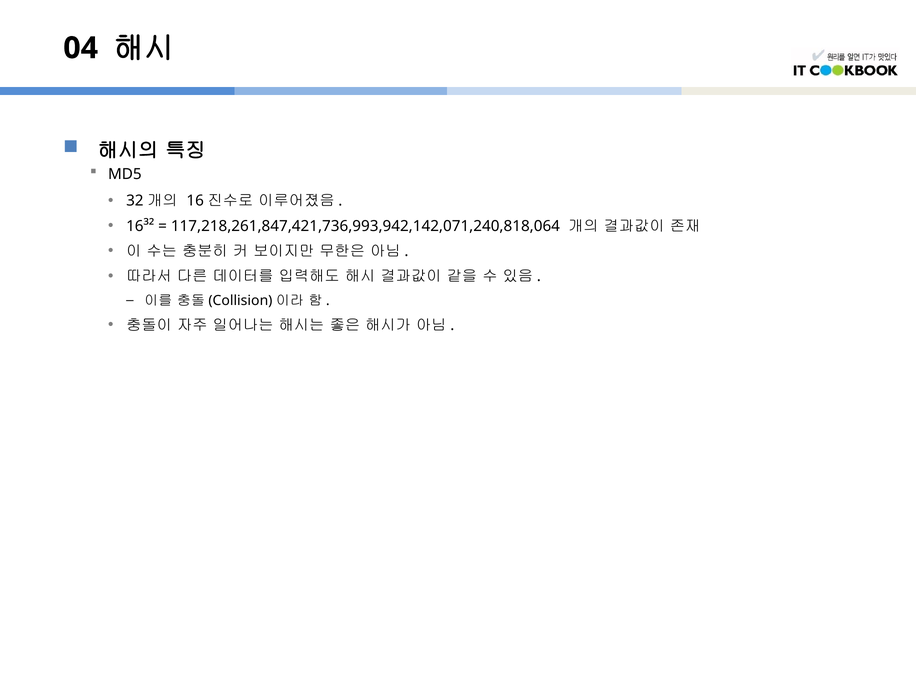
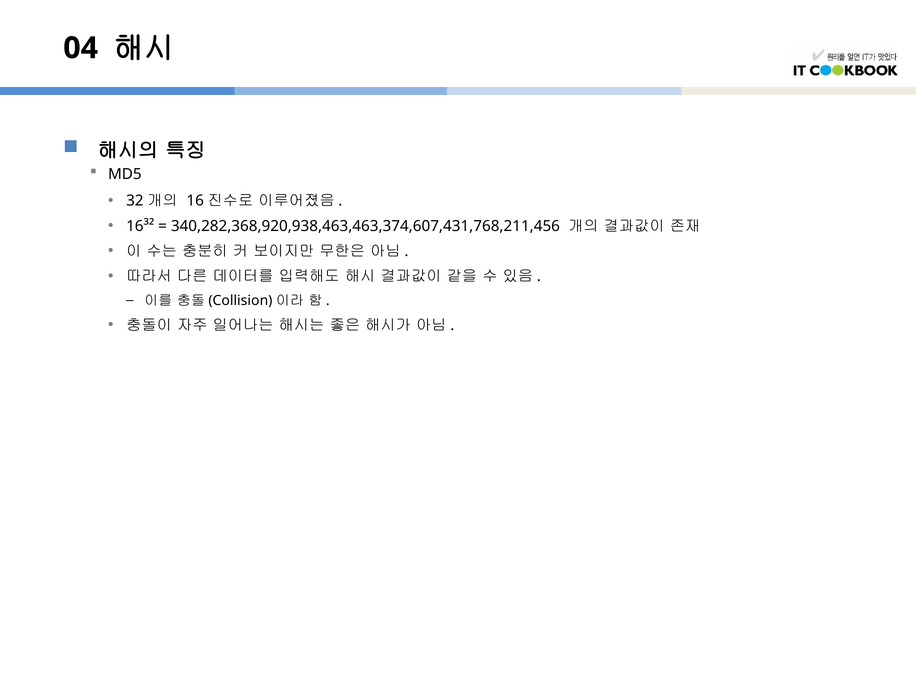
117,218,261,847,421,736,993,942,142,071,240,818,064: 117,218,261,847,421,736,993,942,142,071,240,818,064 -> 340,282,368,920,938,463,463,374,607,431,768,211,456
